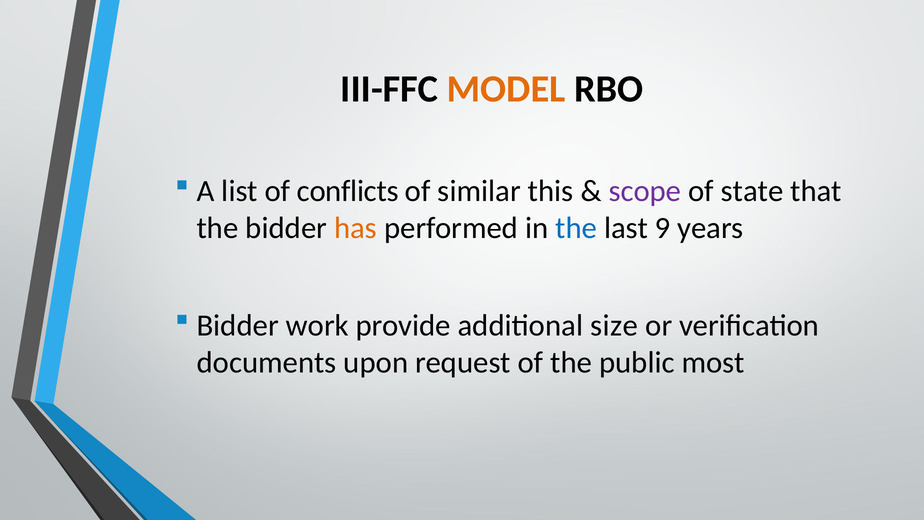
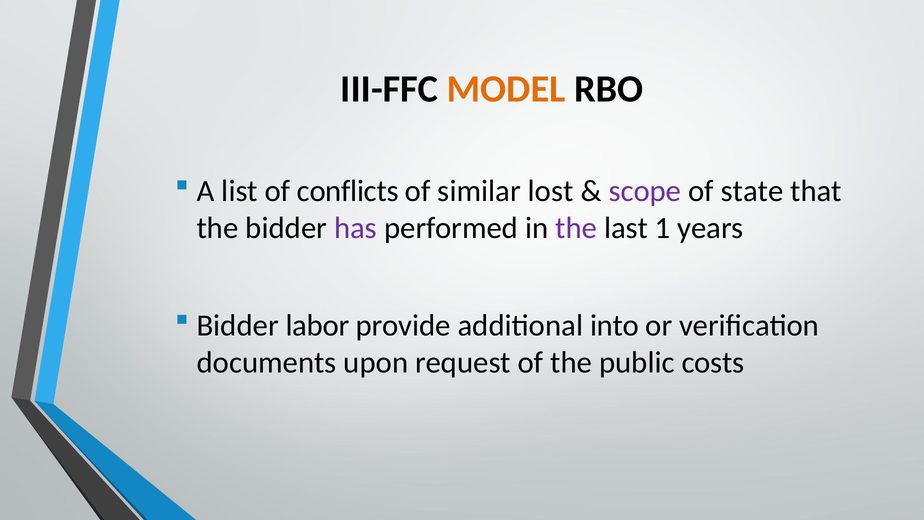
this: this -> lost
has colour: orange -> purple
the at (576, 228) colour: blue -> purple
9: 9 -> 1
work: work -> labor
size: size -> into
most: most -> costs
